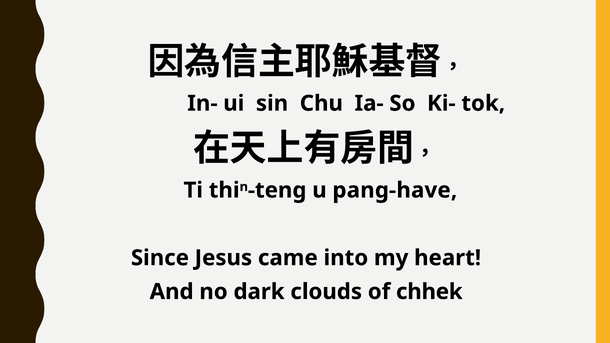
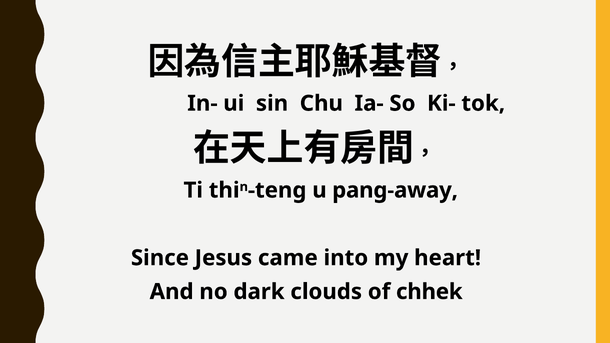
pang-have: pang-have -> pang-away
